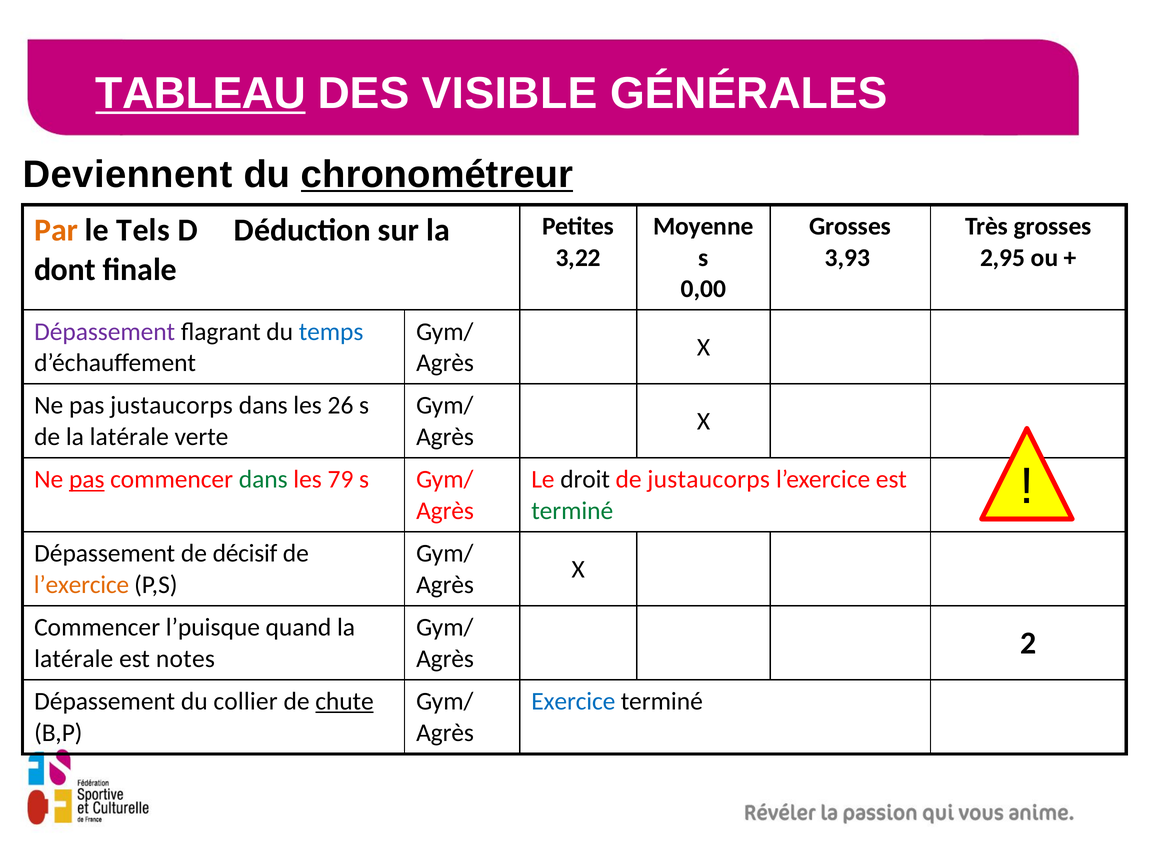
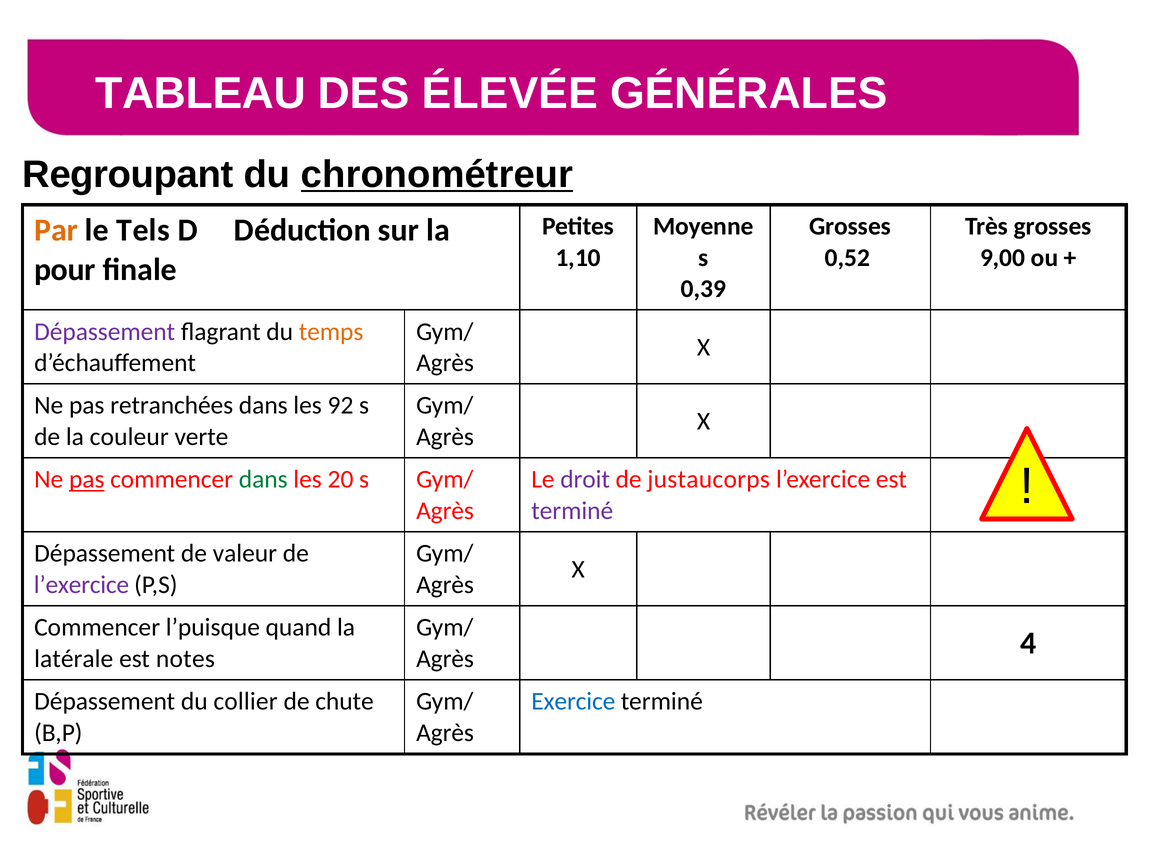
TABLEAU underline: present -> none
VISIBLE: VISIBLE -> ÉLEVÉE
Deviennent: Deviennent -> Regroupant
3,22: 3,22 -> 1,10
3,93: 3,93 -> 0,52
2,95: 2,95 -> 9,00
dont: dont -> pour
0,00: 0,00 -> 0,39
temps colour: blue -> orange
pas justaucorps: justaucorps -> retranchées
26: 26 -> 92
de la latérale: latérale -> couleur
79: 79 -> 20
droit colour: black -> purple
terminé at (572, 511) colour: green -> purple
décisif: décisif -> valeur
l’exercice at (81, 585) colour: orange -> purple
2: 2 -> 4
chute underline: present -> none
